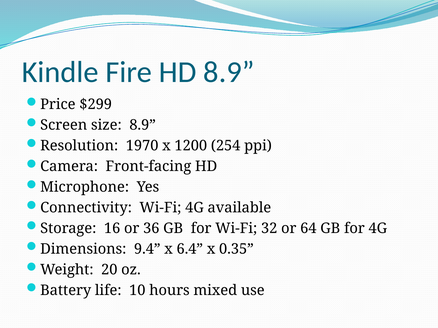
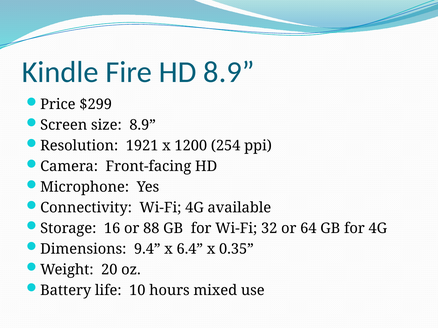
1970: 1970 -> 1921
36: 36 -> 88
